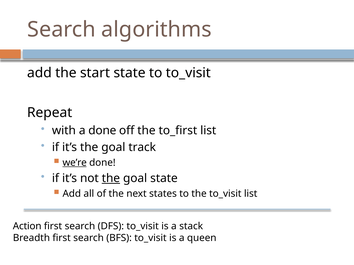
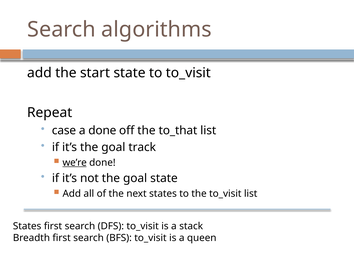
with: with -> case
to_first: to_first -> to_that
the at (111, 179) underline: present -> none
Action at (27, 227): Action -> States
